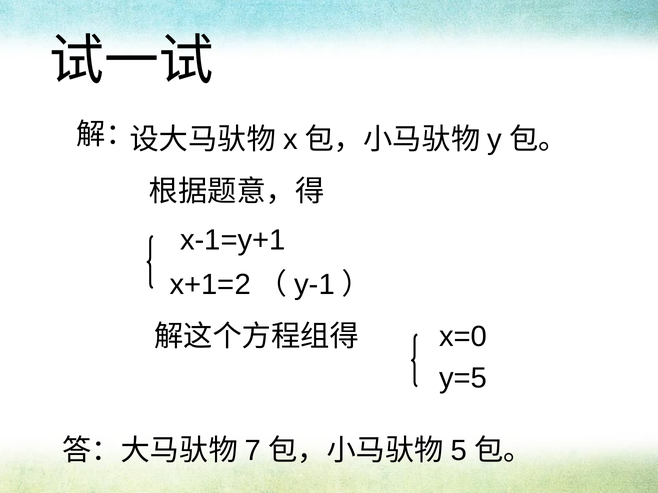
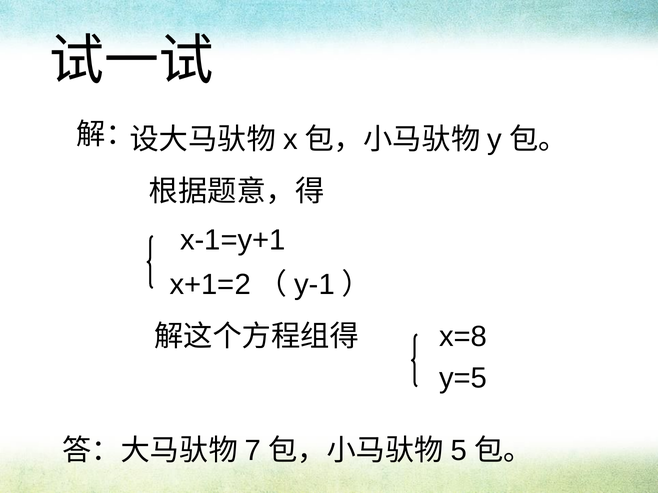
x=0: x=0 -> x=8
